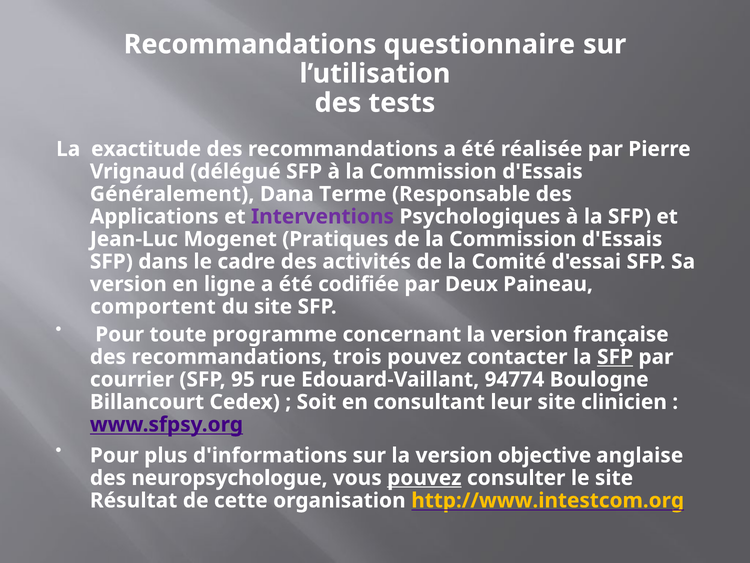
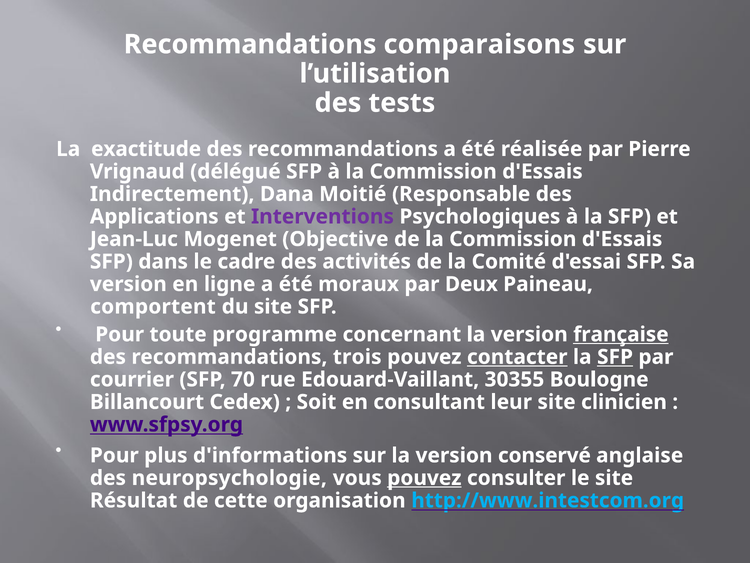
questionnaire: questionnaire -> comparaisons
Généralement: Généralement -> Indirectement
Terme: Terme -> Moitié
Pratiques: Pratiques -> Objective
codifiée: codifiée -> moraux
française underline: none -> present
contacter underline: none -> present
95: 95 -> 70
94774: 94774 -> 30355
objective: objective -> conservé
neuropsychologue: neuropsychologue -> neuropsychologie
http://www.intestcom.org colour: yellow -> light blue
